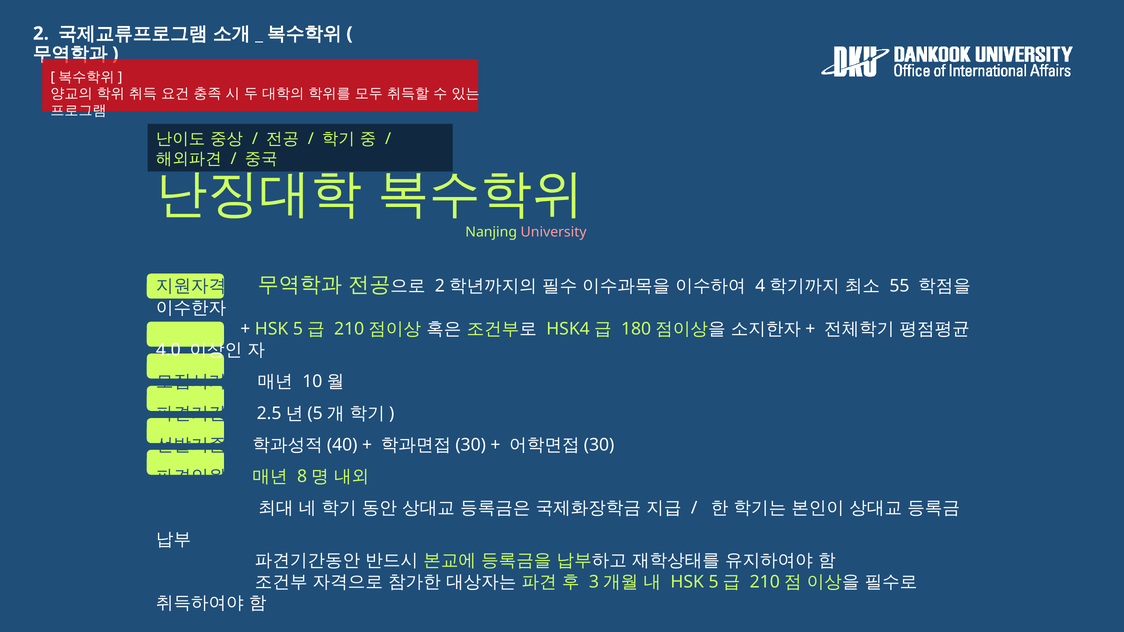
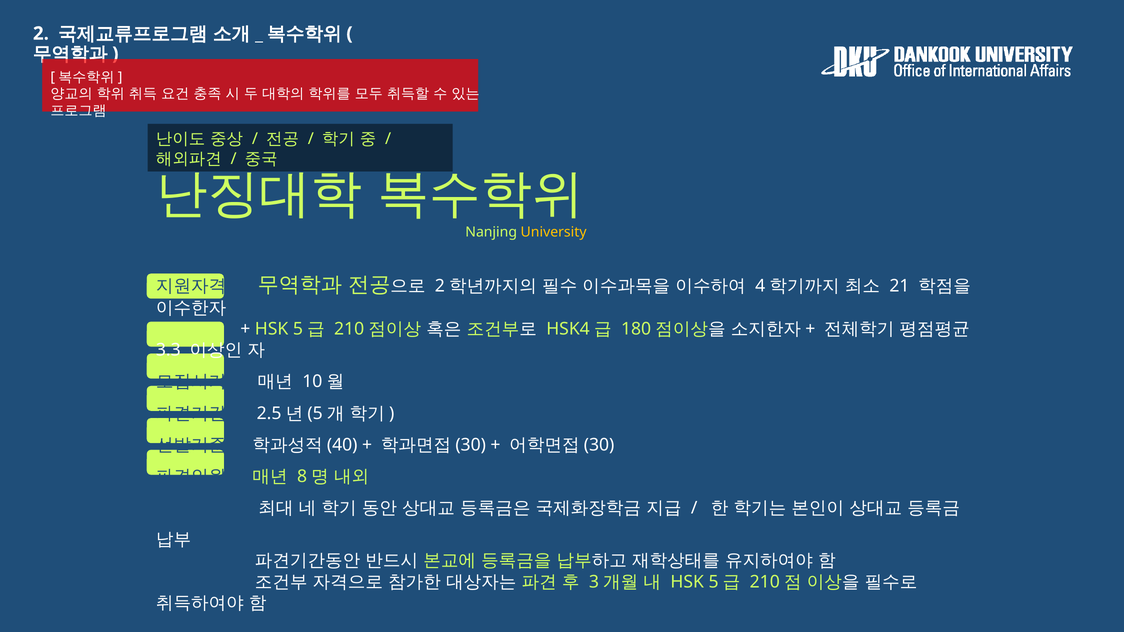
University colour: pink -> yellow
55: 55 -> 21
4.0: 4.0 -> 3.3
